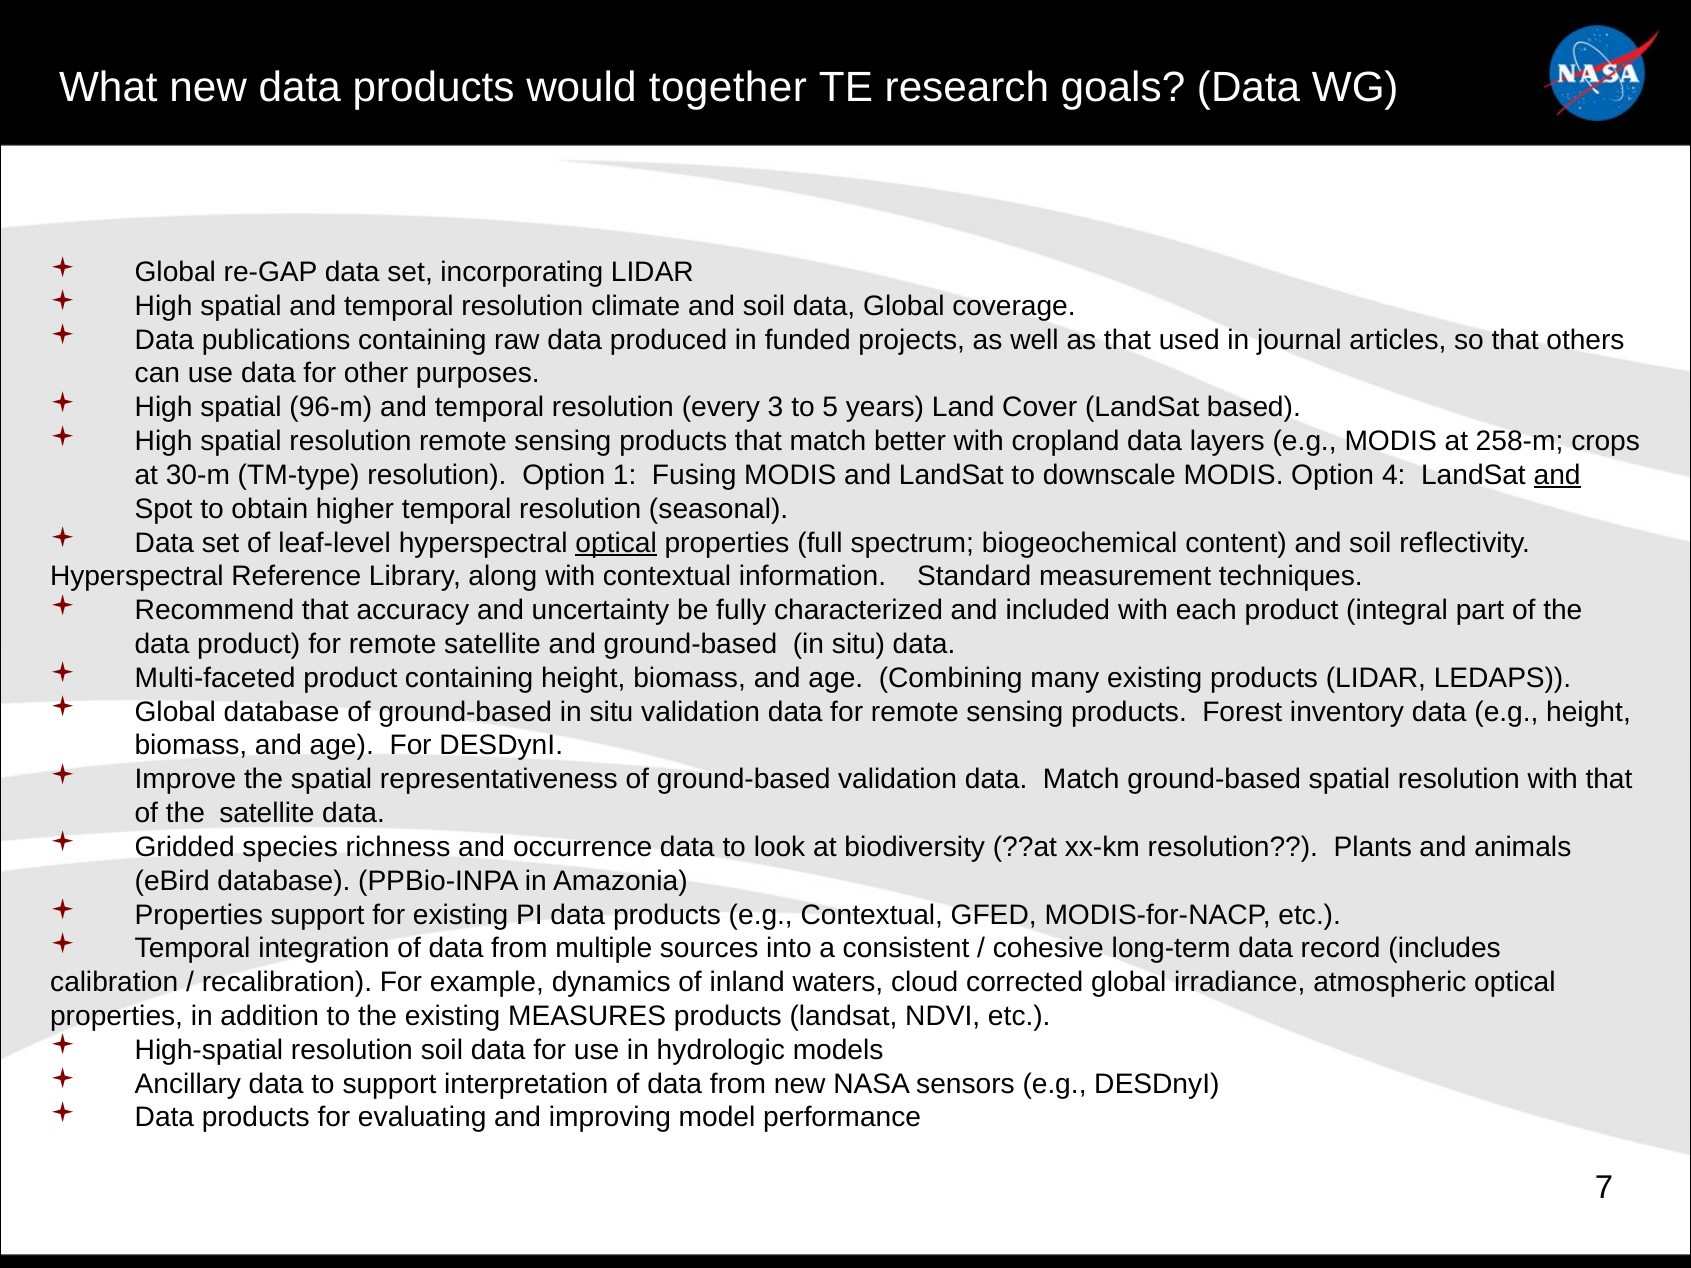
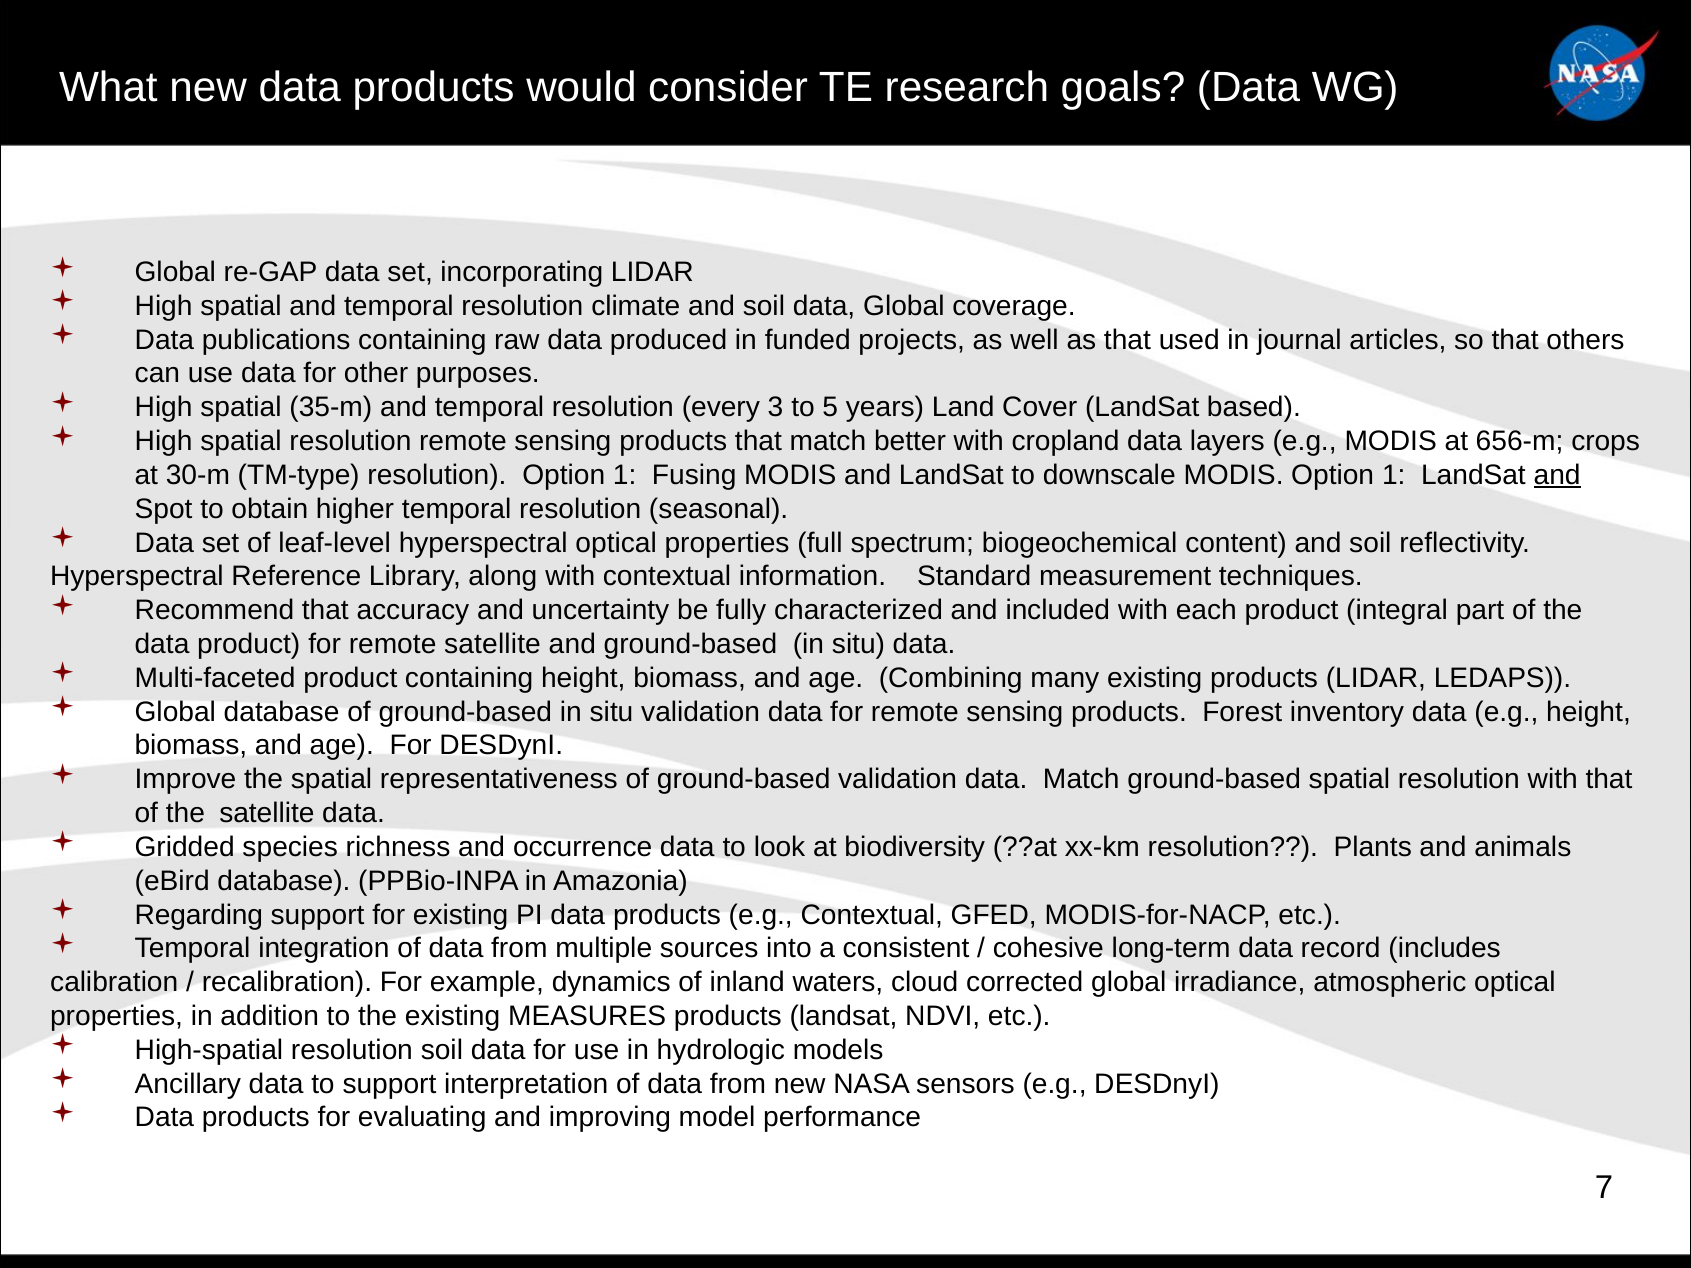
together: together -> consider
96-m: 96-m -> 35-m
258-m: 258-m -> 656-m
MODIS Option 4: 4 -> 1
optical at (616, 543) underline: present -> none
Properties at (199, 915): Properties -> Regarding
